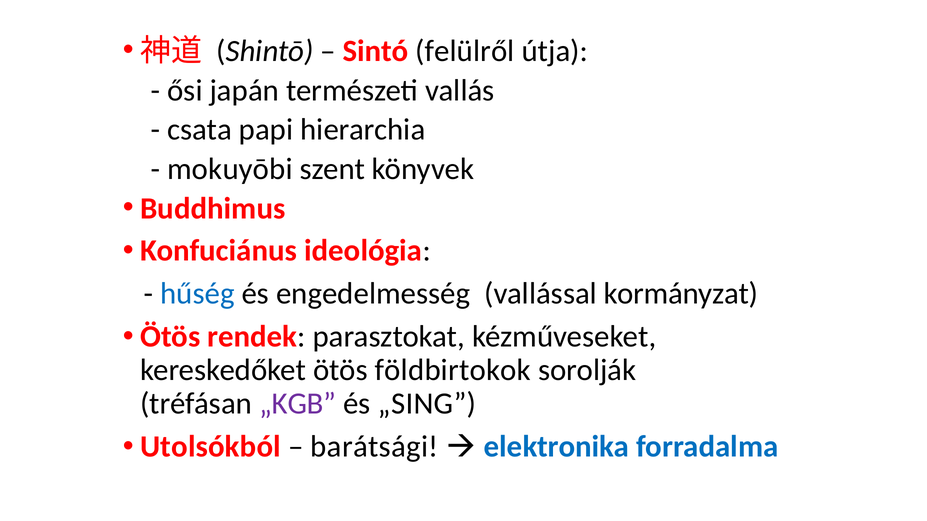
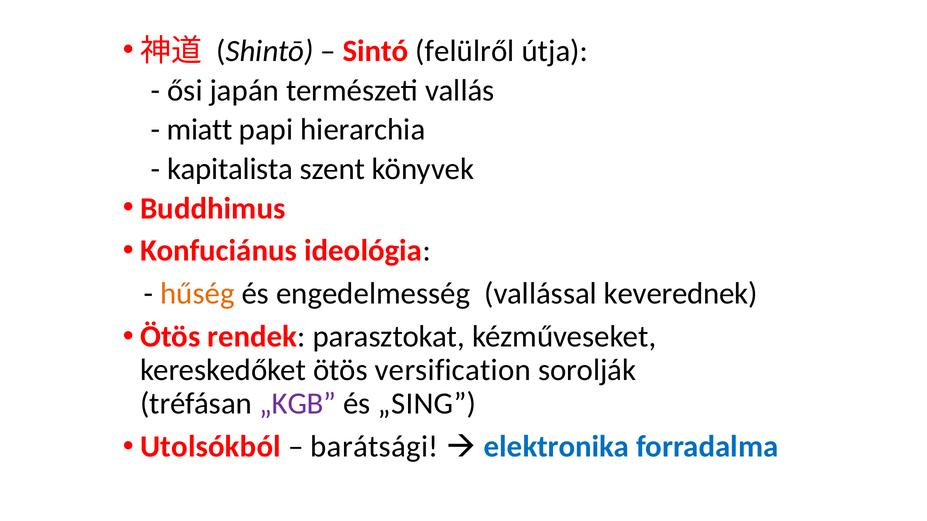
csata: csata -> miatt
mokuyōbi: mokuyōbi -> kapitalista
hűség colour: blue -> orange
kormányzat: kormányzat -> keverednek
földbirtokok: földbirtokok -> versification
